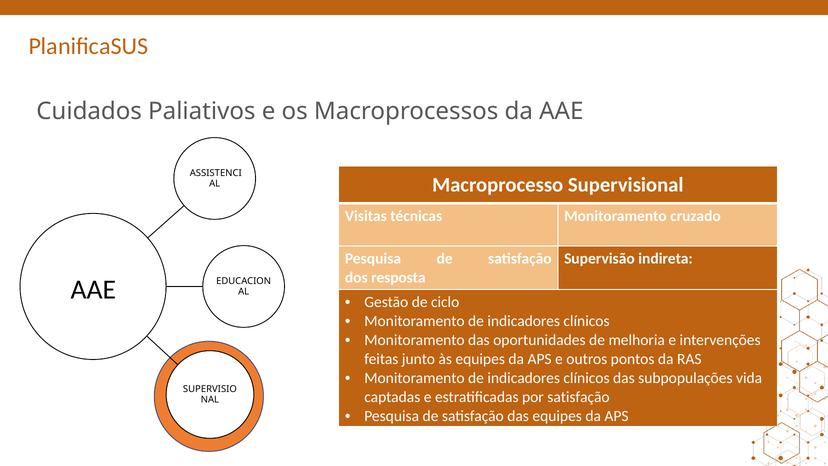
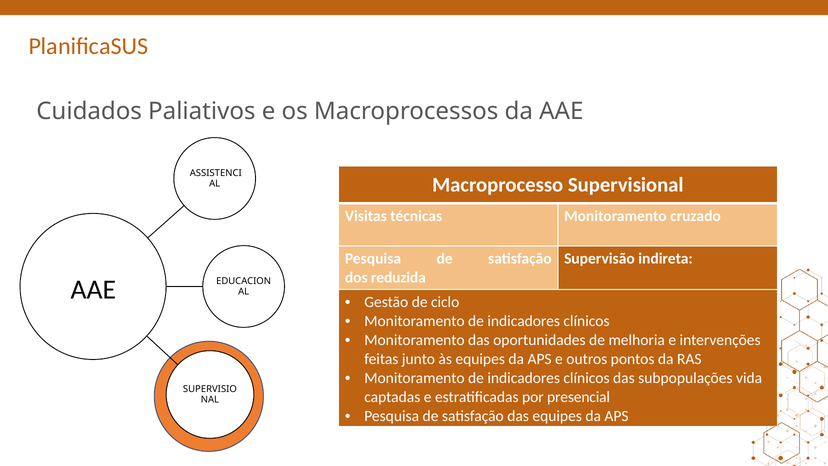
resposta: resposta -> reduzida
por satisfação: satisfação -> presencial
